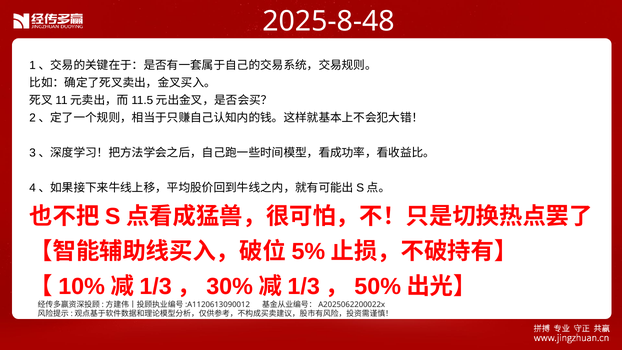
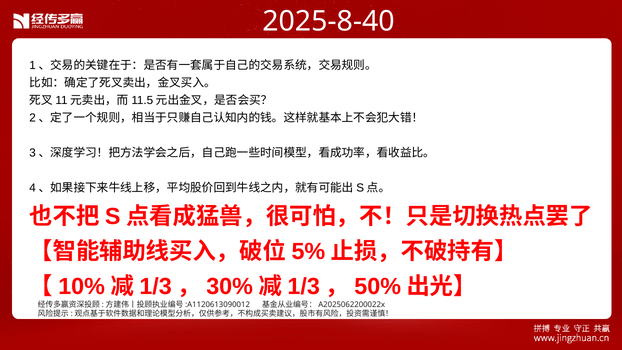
2025-8-48: 2025-8-48 -> 2025-8-40
